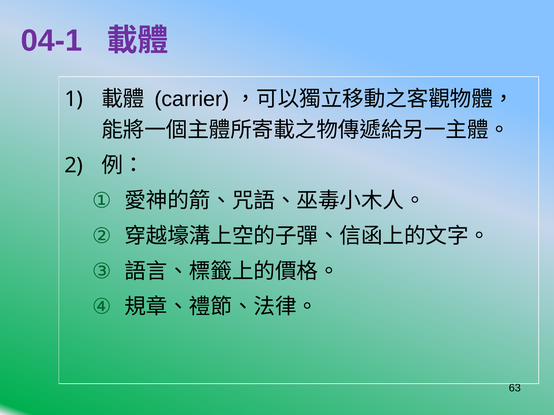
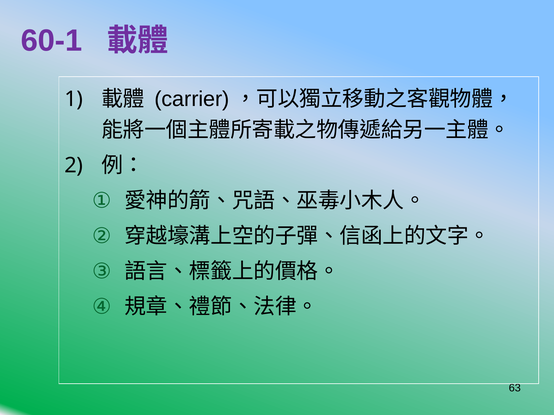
04-1: 04-1 -> 60-1
